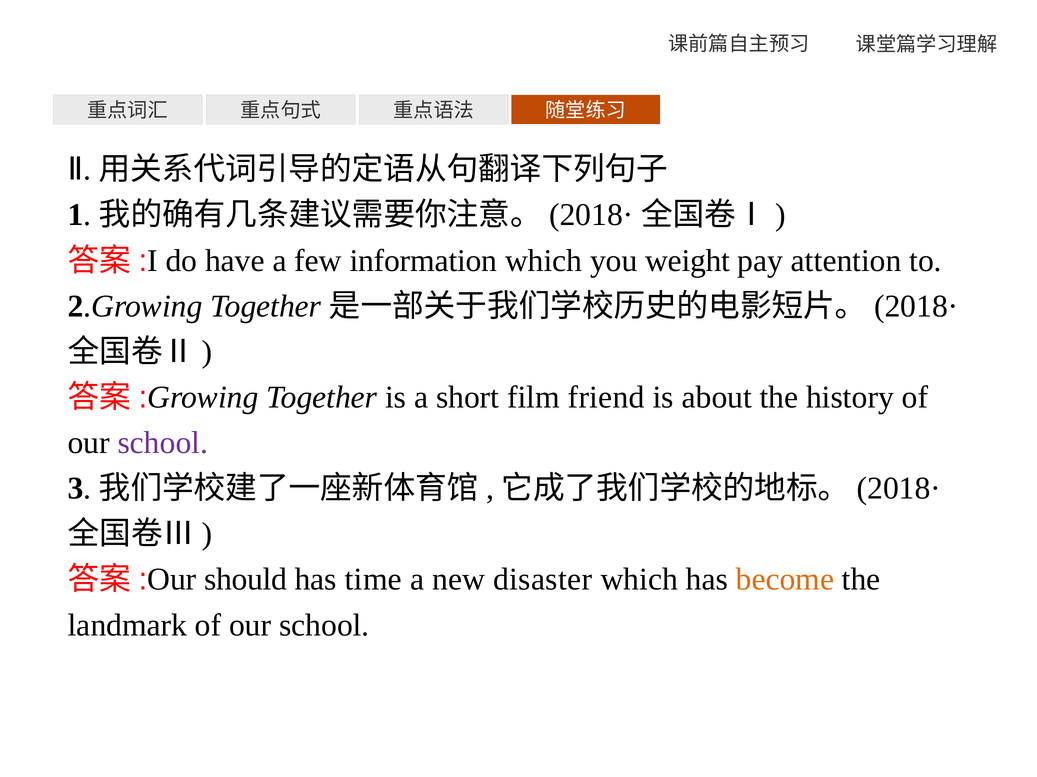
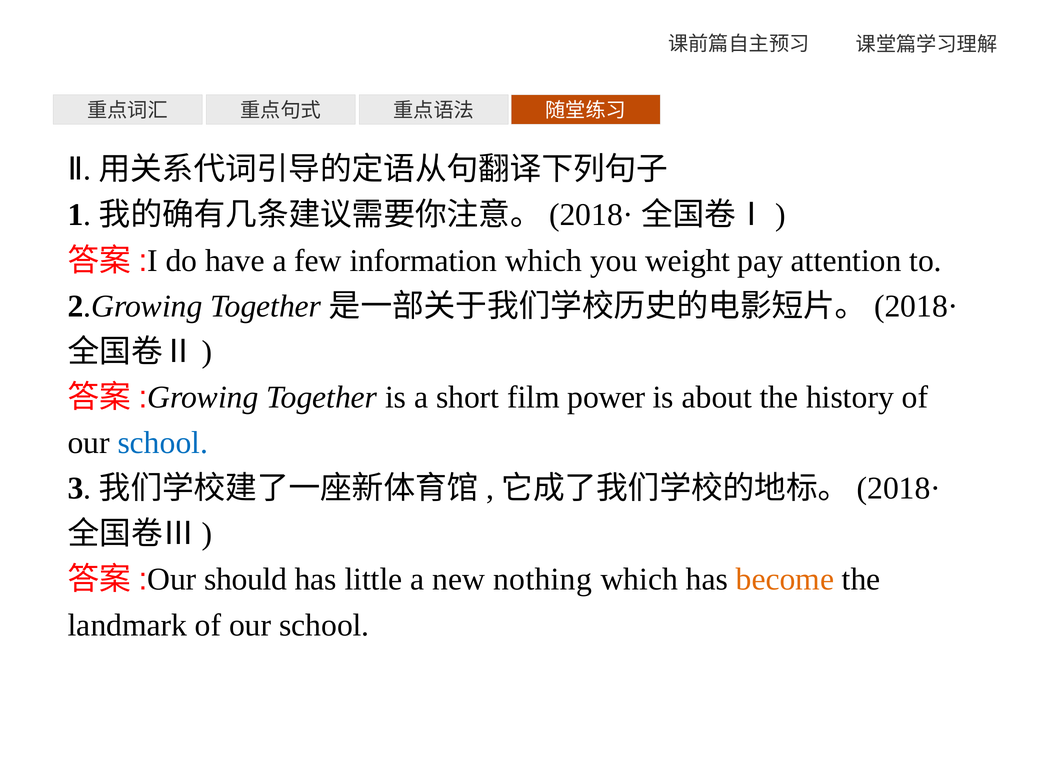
friend: friend -> power
school at (163, 443) colour: purple -> blue
time: time -> little
disaster: disaster -> nothing
